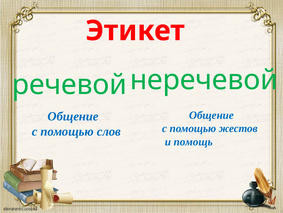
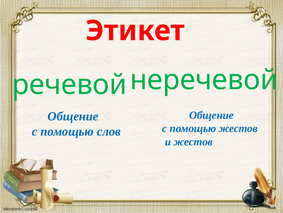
и помощь: помощь -> жестов
